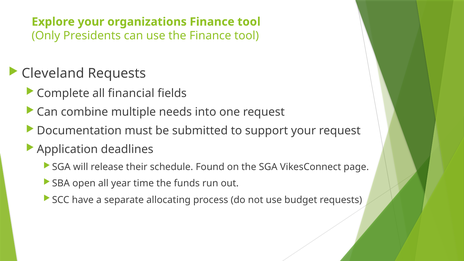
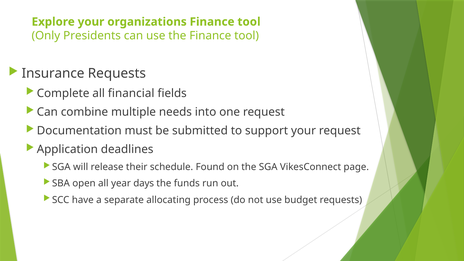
Cleveland: Cleveland -> Insurance
time: time -> days
